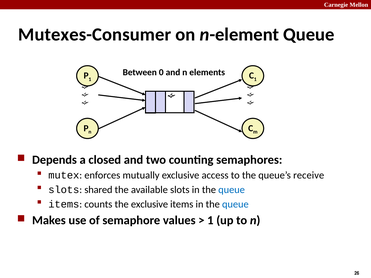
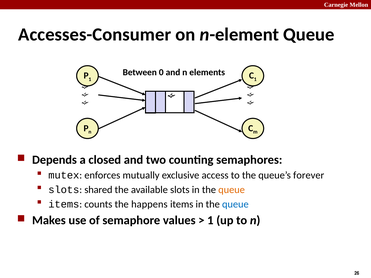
Mutexes-Consumer: Mutexes-Consumer -> Accesses-Consumer
receive: receive -> forever
queue at (232, 190) colour: blue -> orange
the exclusive: exclusive -> happens
